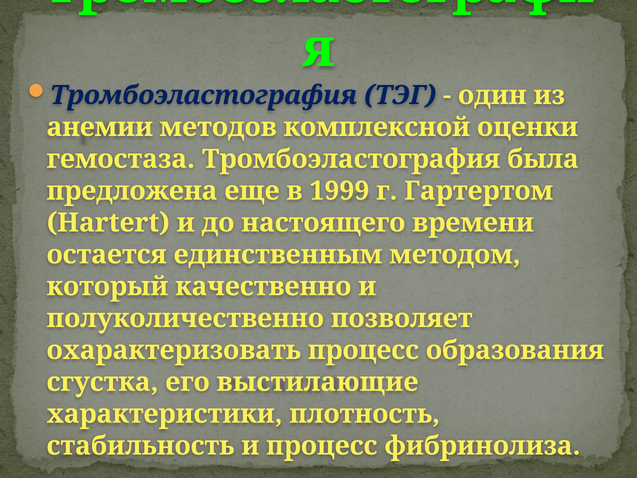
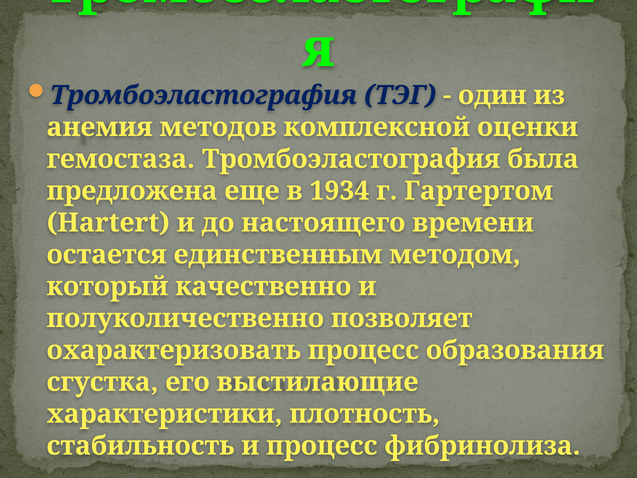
анемии: анемии -> анемия
1999: 1999 -> 1934
